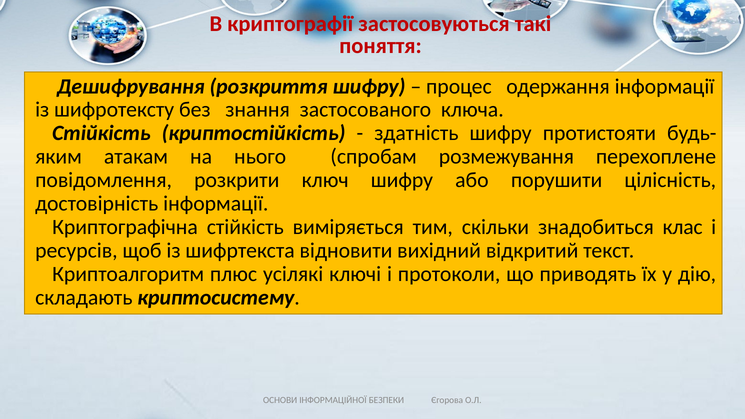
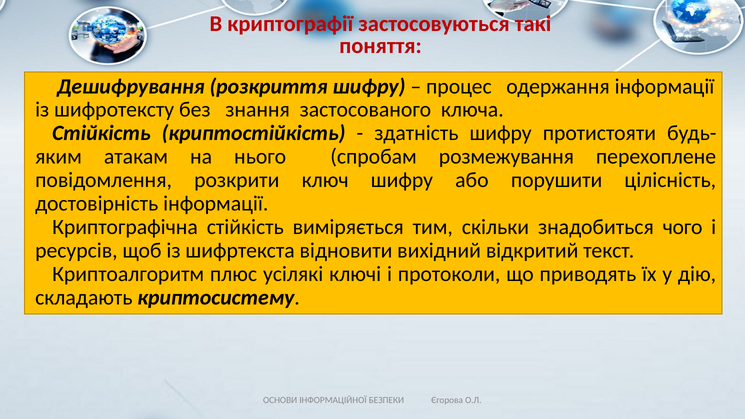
клас: клас -> чого
